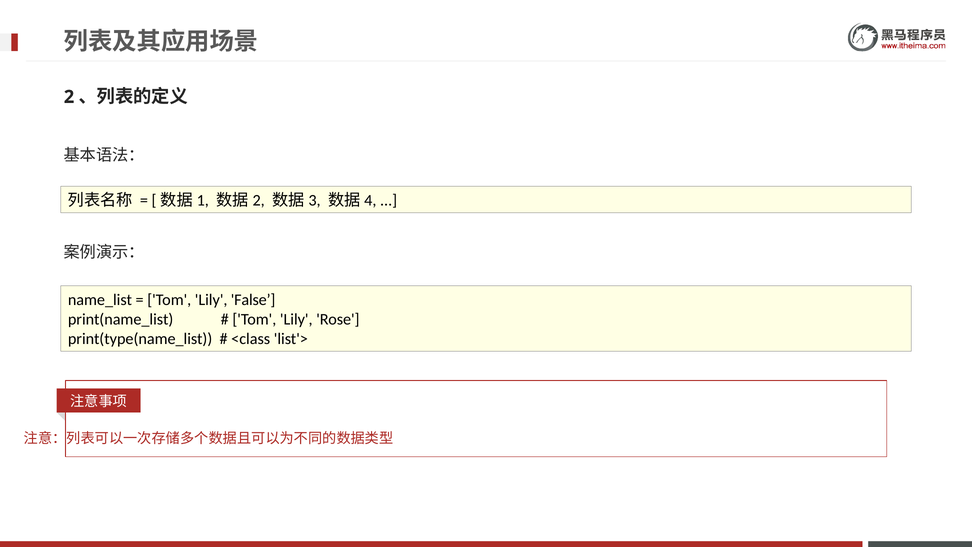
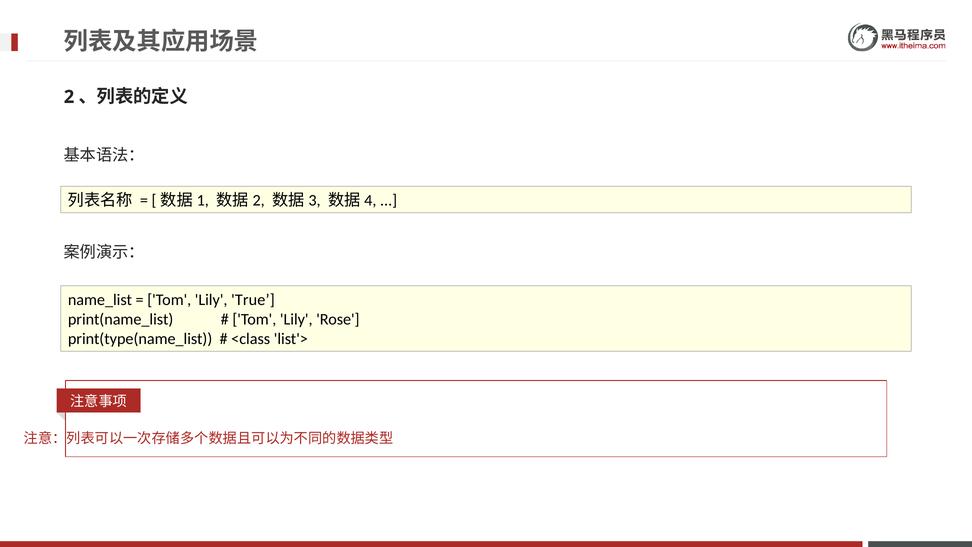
False: False -> True
